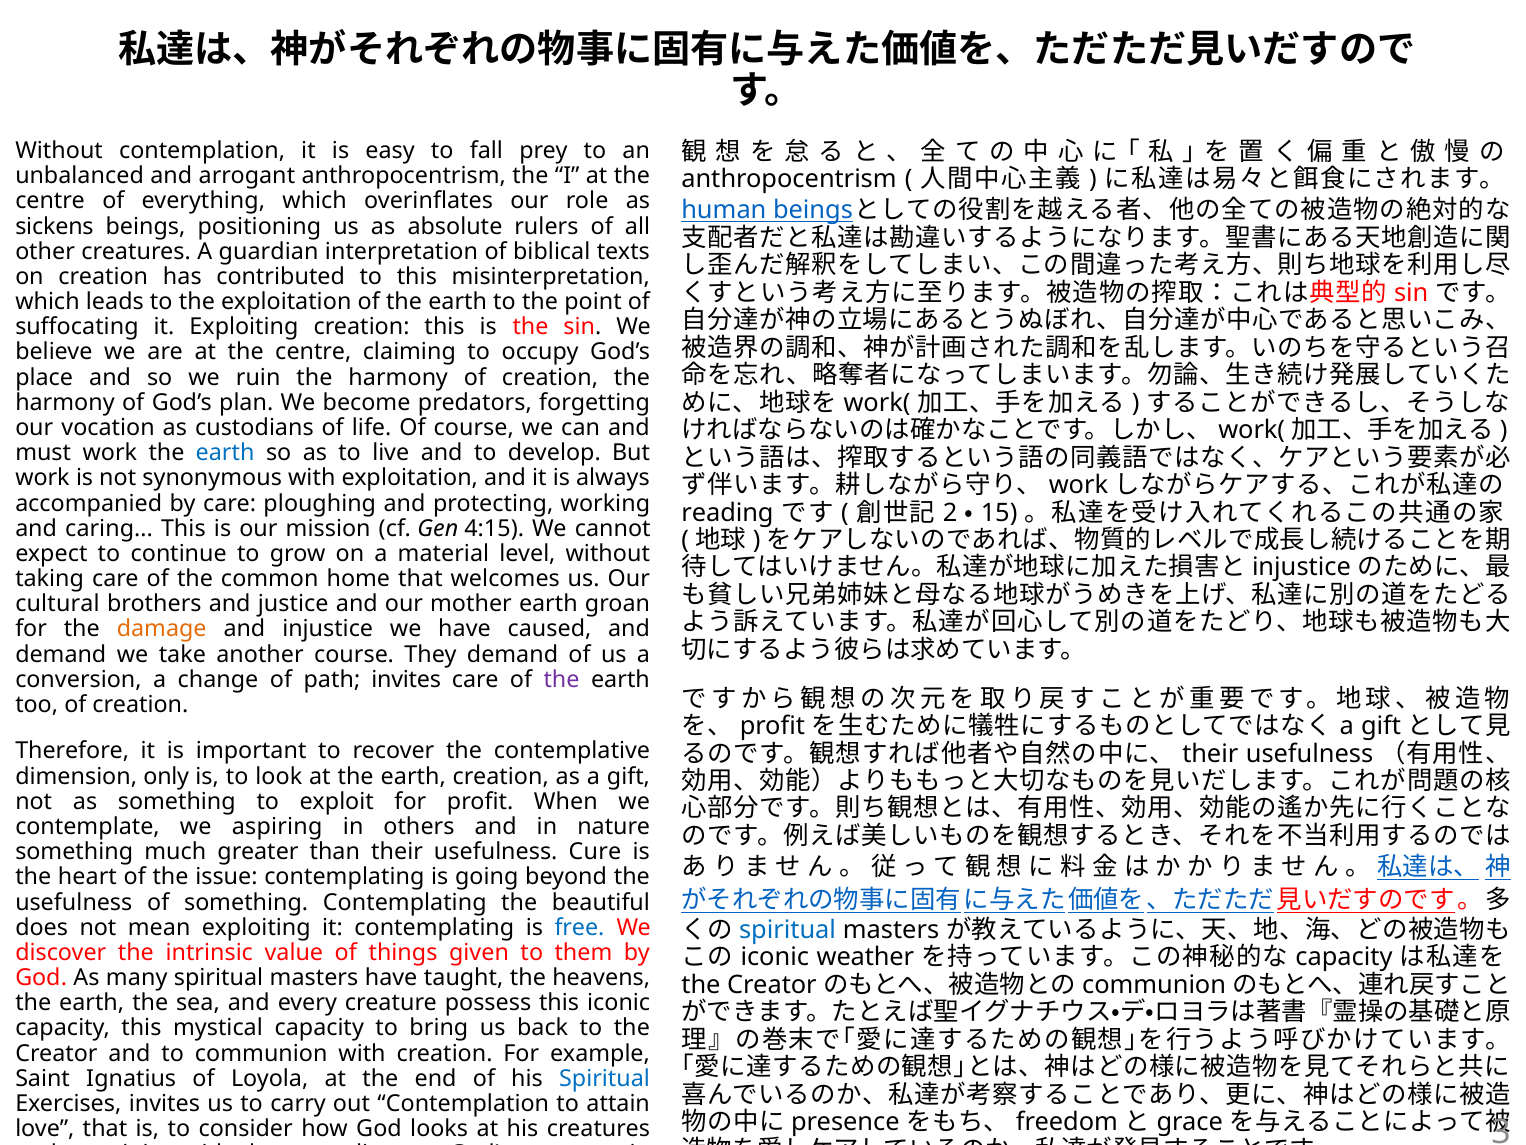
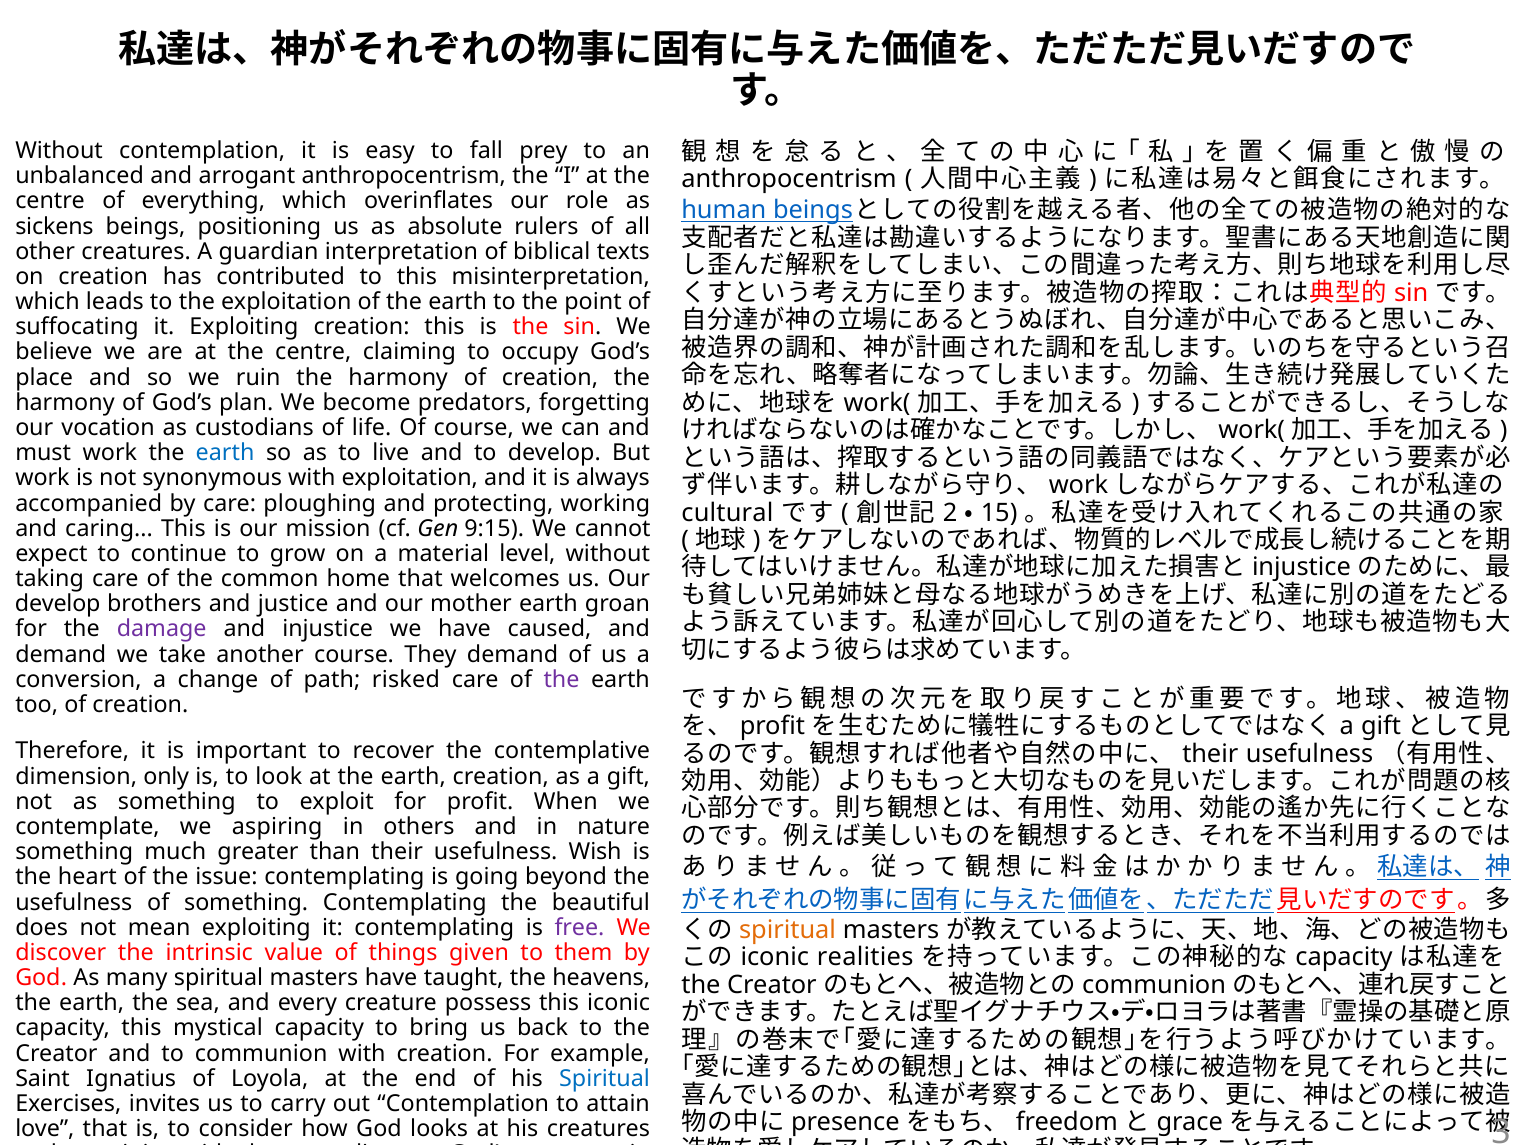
reading: reading -> cultural
4:15: 4:15 -> 9:15
cultural at (58, 604): cultural -> develop
damage colour: orange -> purple
path invites: invites -> risked
Cure: Cure -> Wish
spiritual at (788, 930) colour: blue -> orange
free colour: blue -> purple
weather: weather -> realities
